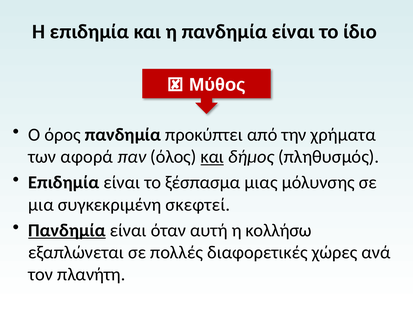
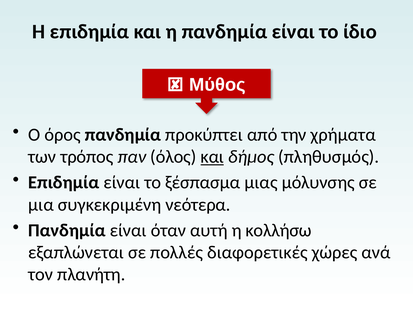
αφορά: αφορά -> τρόπος
σκεφτεί: σκεφτεί -> νεότερα
Πανδημία at (67, 230) underline: present -> none
